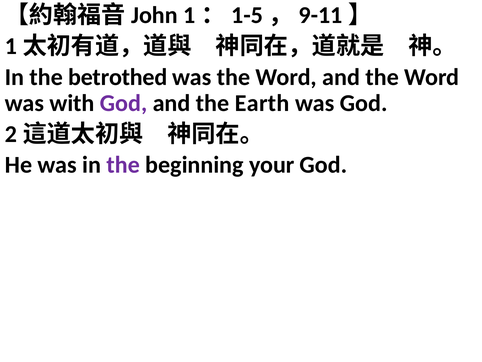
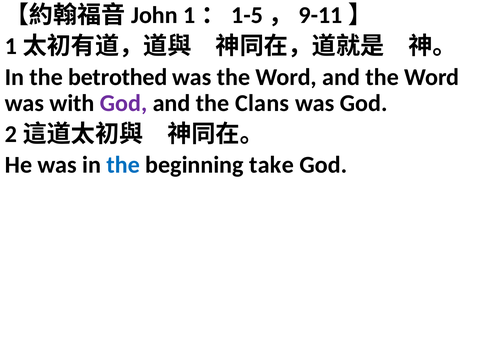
Earth: Earth -> Clans
the at (123, 165) colour: purple -> blue
your: your -> take
